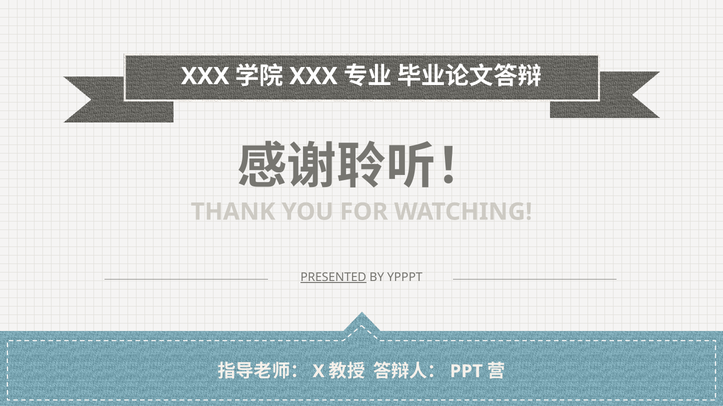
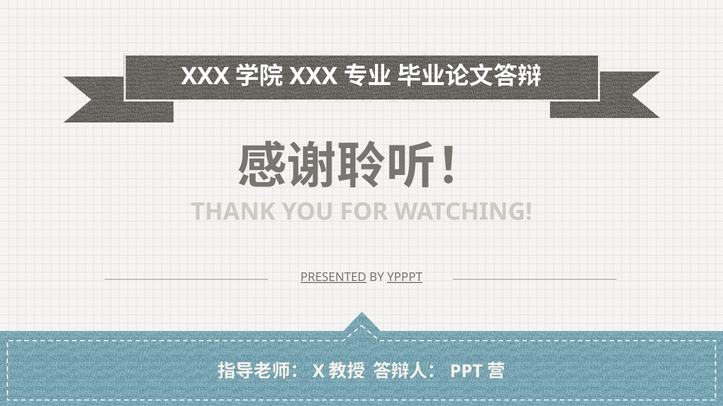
YPPPT underline: none -> present
